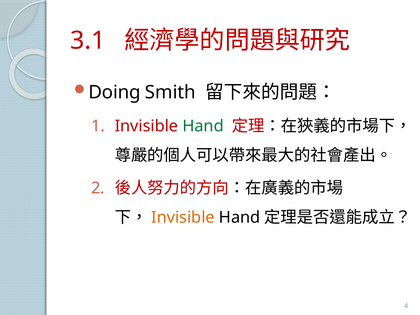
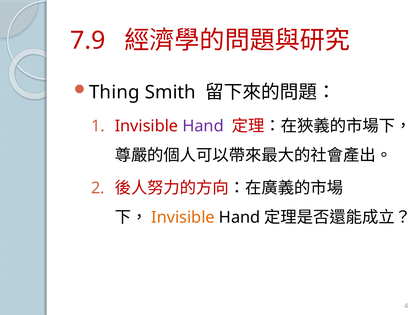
3.1: 3.1 -> 7.9
Doing: Doing -> Thing
Hand at (203, 126) colour: green -> purple
